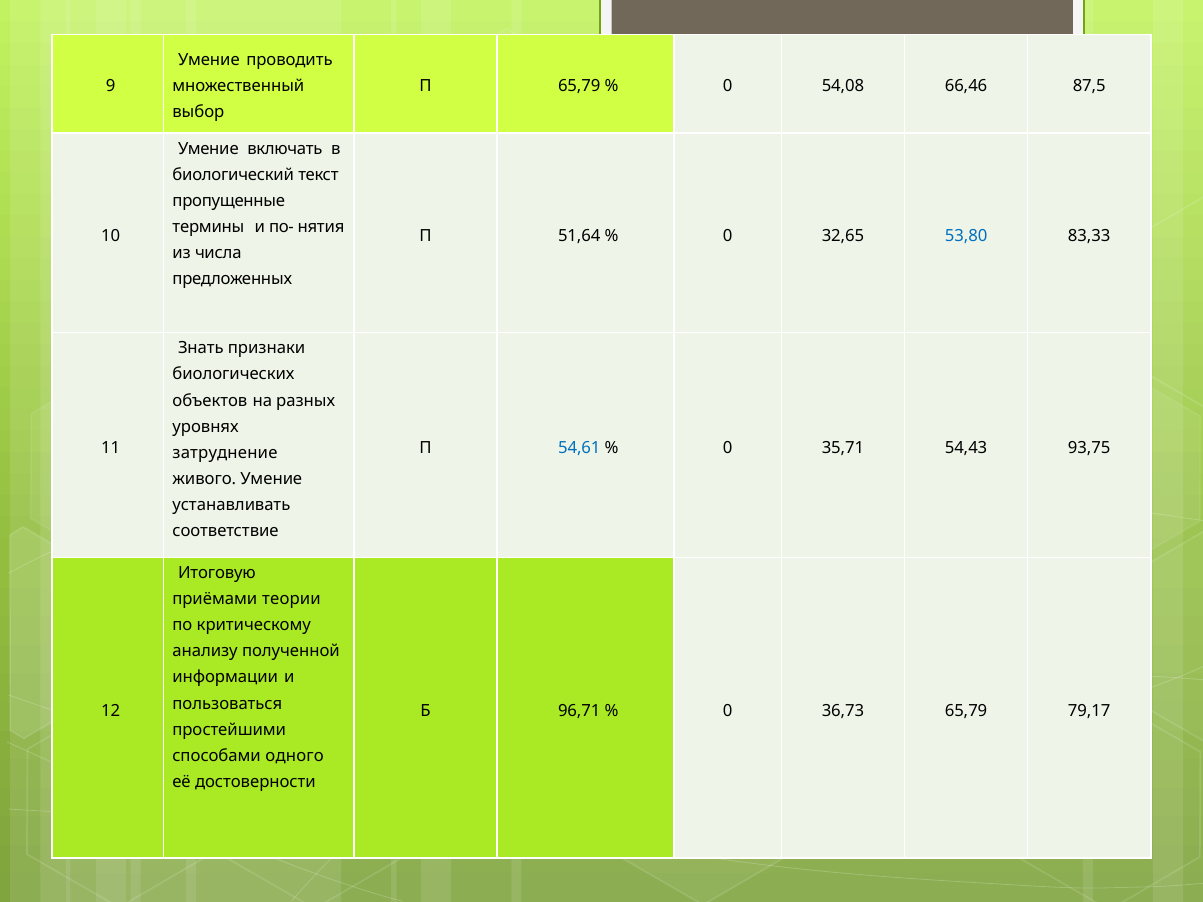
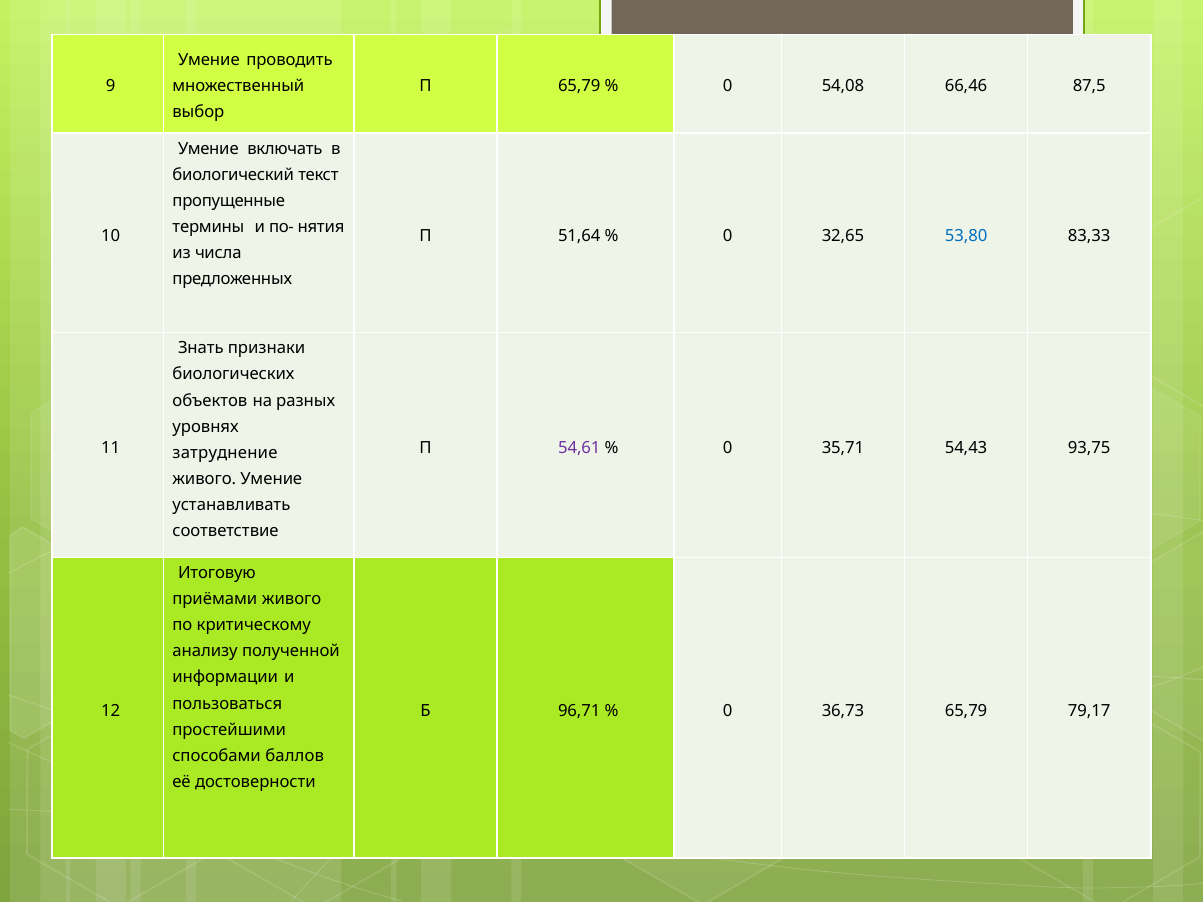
54,61 colour: blue -> purple
приёмами теории: теории -> живого
одного: одного -> баллов
